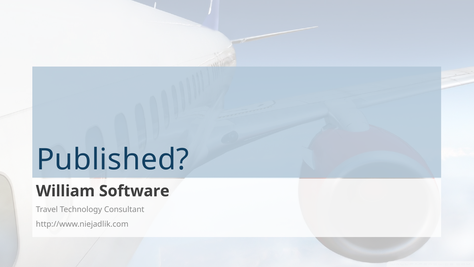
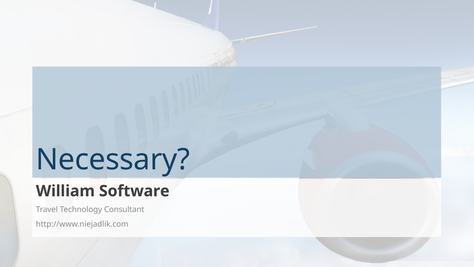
Published: Published -> Necessary
